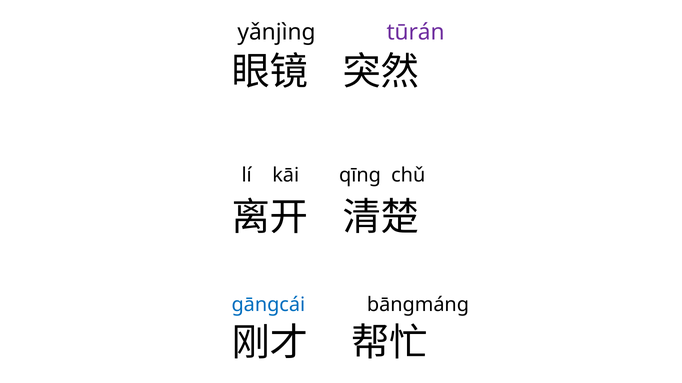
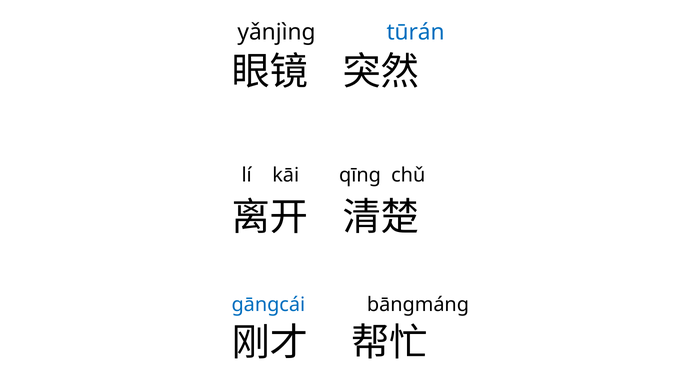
tūrán colour: purple -> blue
